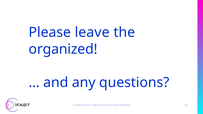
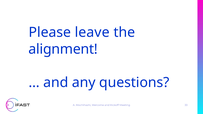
organized: organized -> alignment
